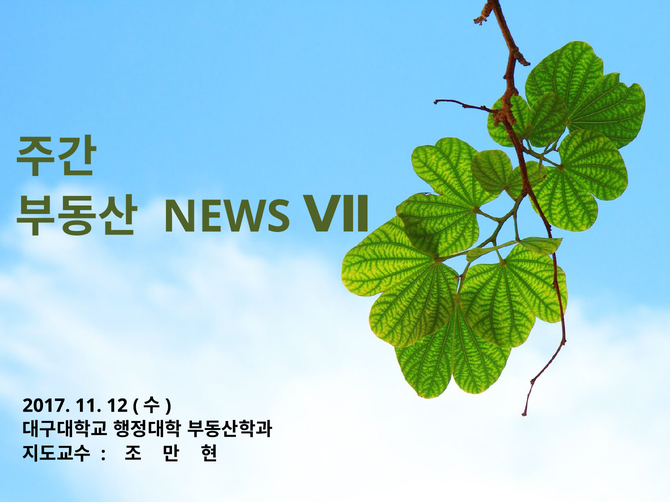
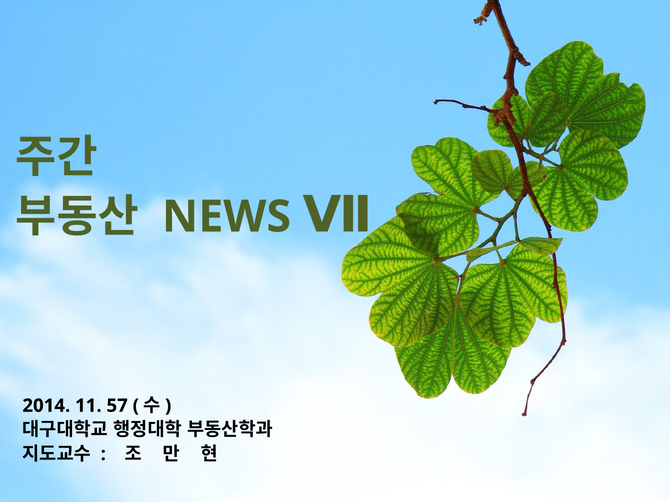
2017: 2017 -> 2014
12: 12 -> 57
